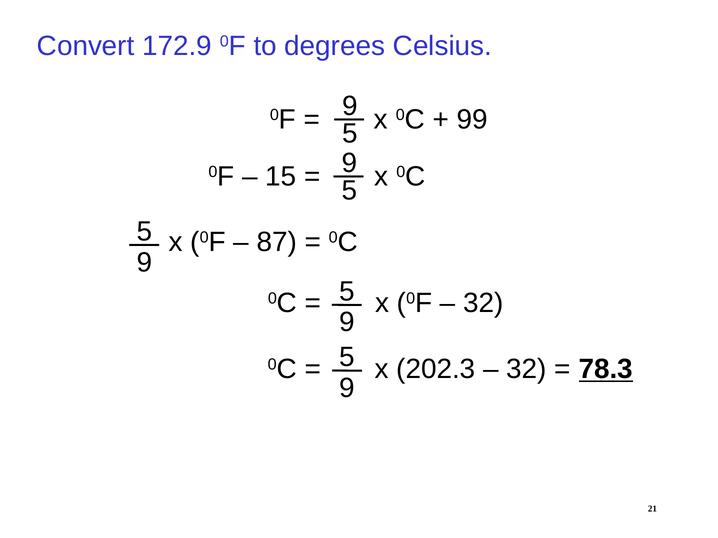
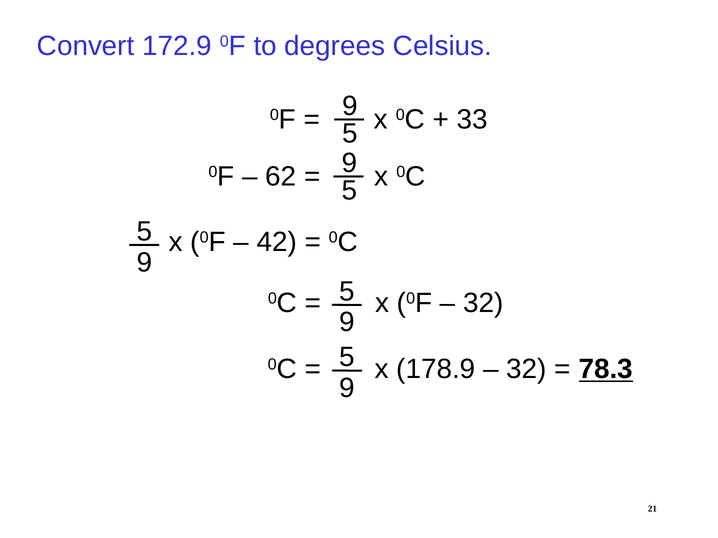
99: 99 -> 33
15: 15 -> 62
87: 87 -> 42
202.3: 202.3 -> 178.9
